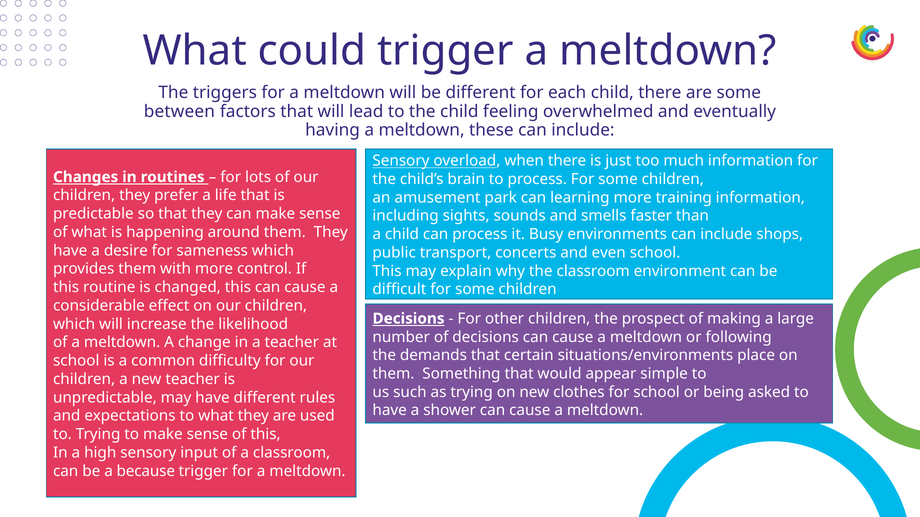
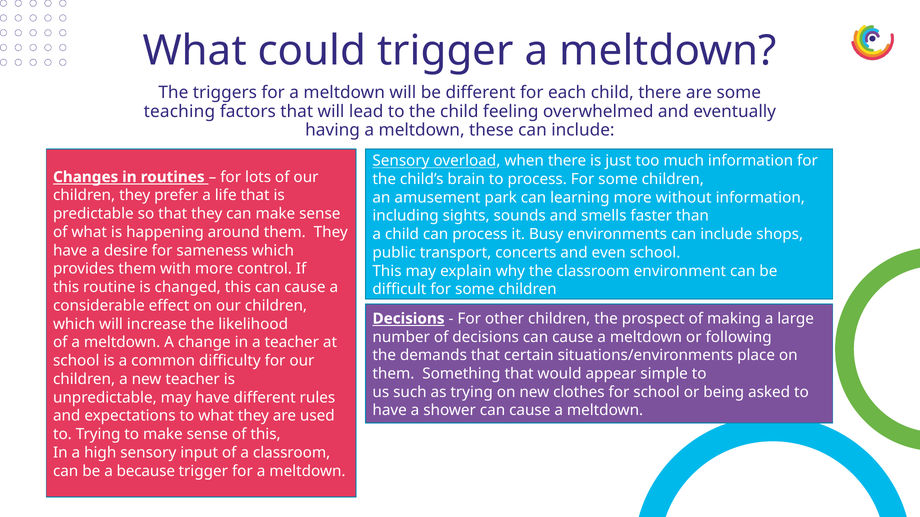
between: between -> teaching
training: training -> without
